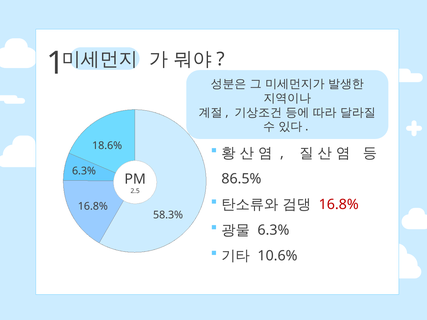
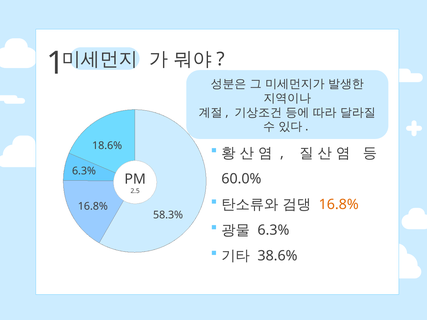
86.5%: 86.5% -> 60.0%
16.8% at (339, 205) colour: red -> orange
10.6%: 10.6% -> 38.6%
